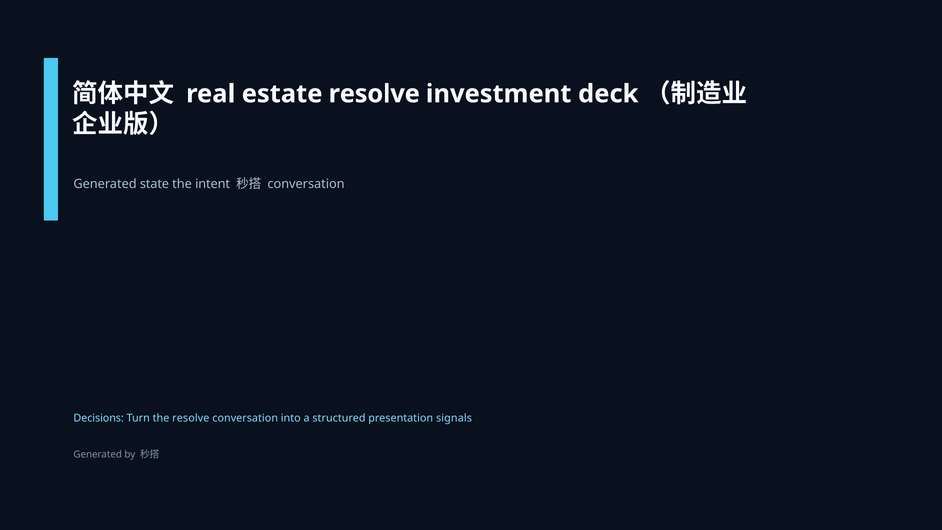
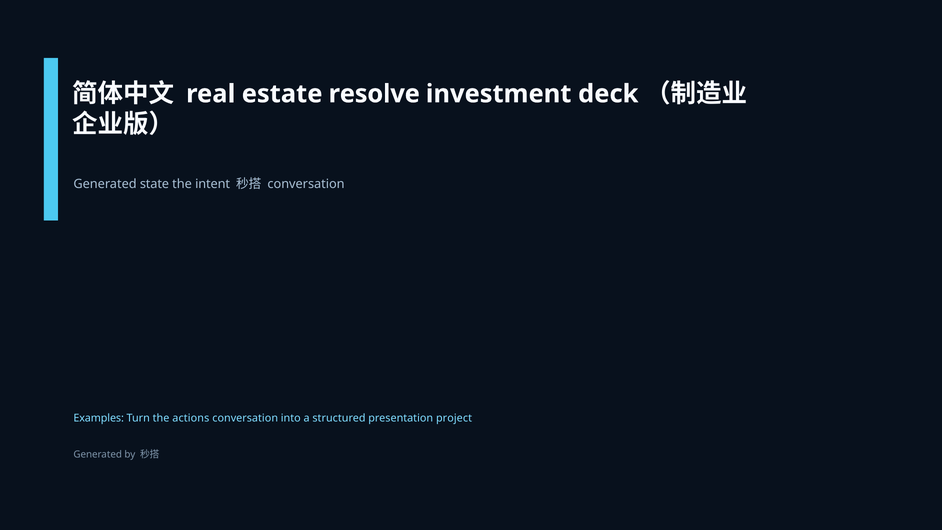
Decisions: Decisions -> Examples
the resolve: resolve -> actions
signals: signals -> project
